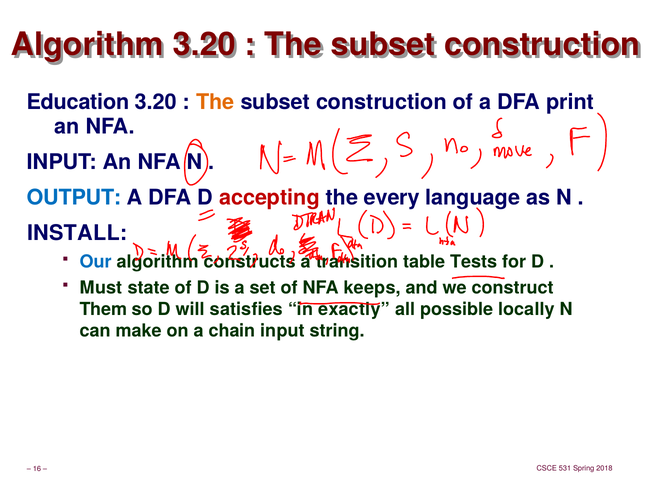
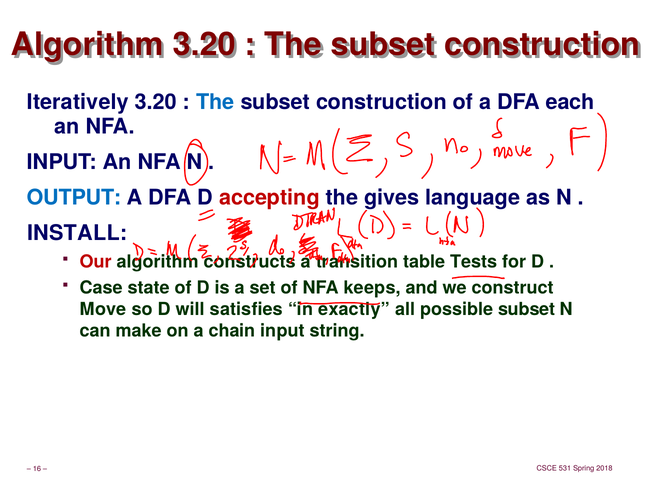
Education: Education -> Iteratively
The at (215, 102) colour: orange -> blue
print: print -> each
every: every -> gives
Our colour: blue -> red
Must: Must -> Case
Them: Them -> Move
possible locally: locally -> subset
